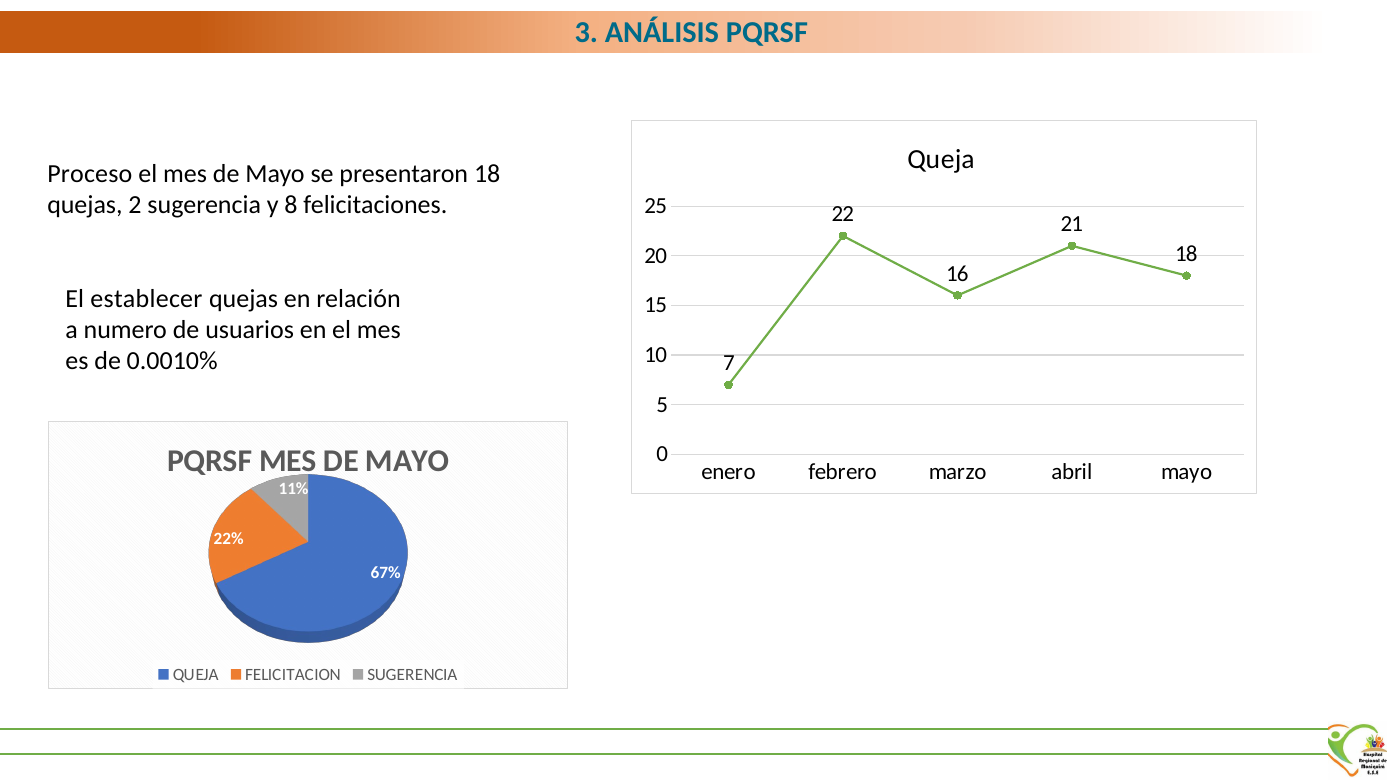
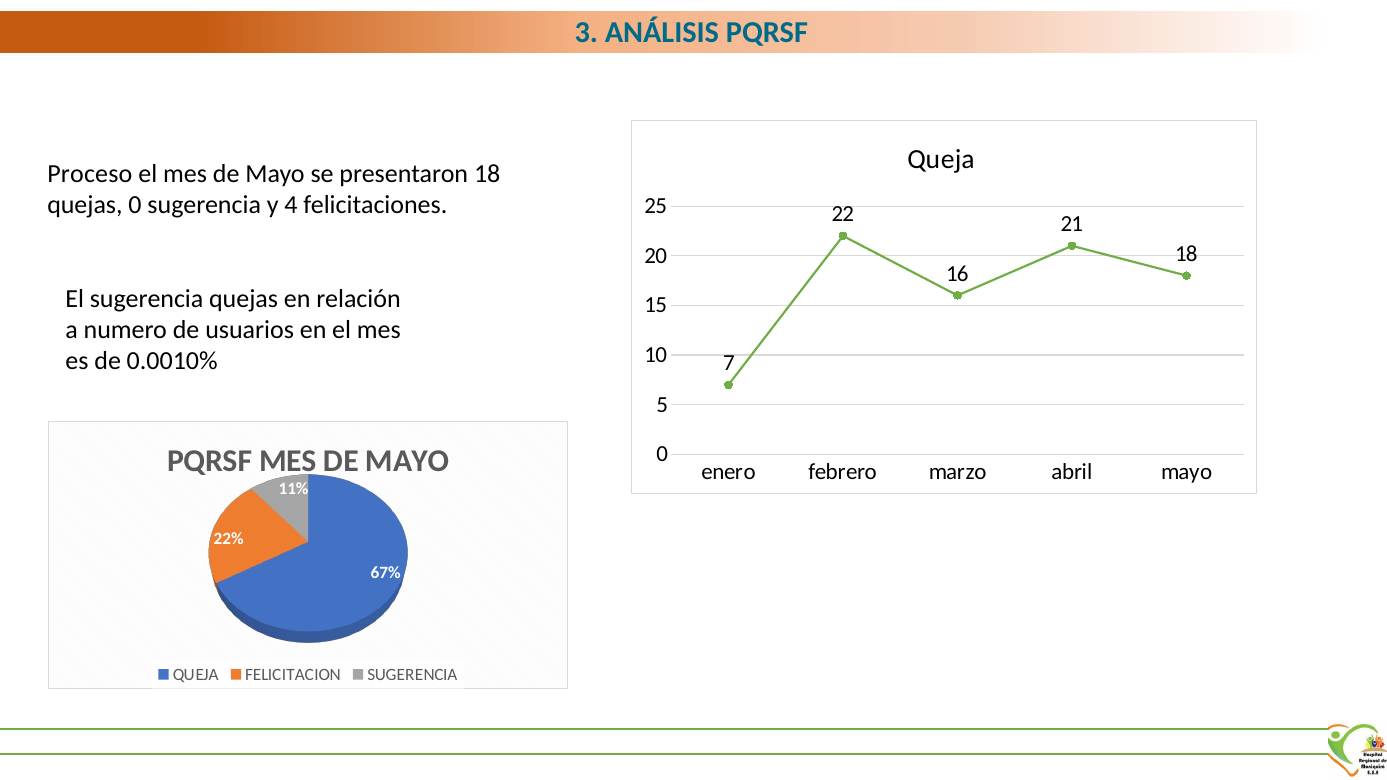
quejas 2: 2 -> 0
8: 8 -> 4
El establecer: establecer -> sugerencia
